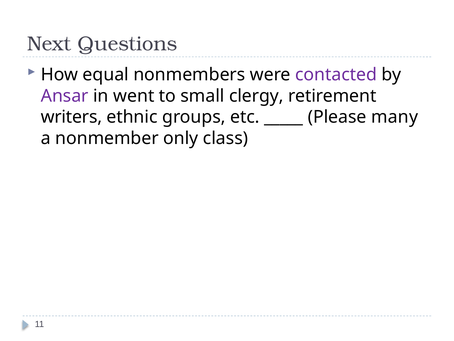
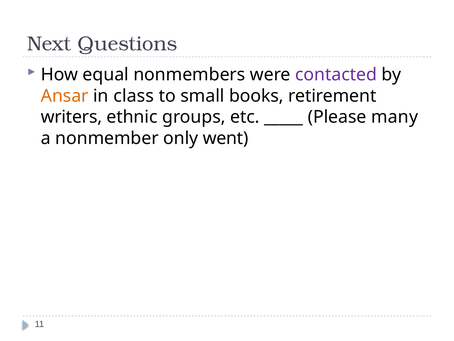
Ansar colour: purple -> orange
went: went -> class
clergy: clergy -> books
class: class -> went
